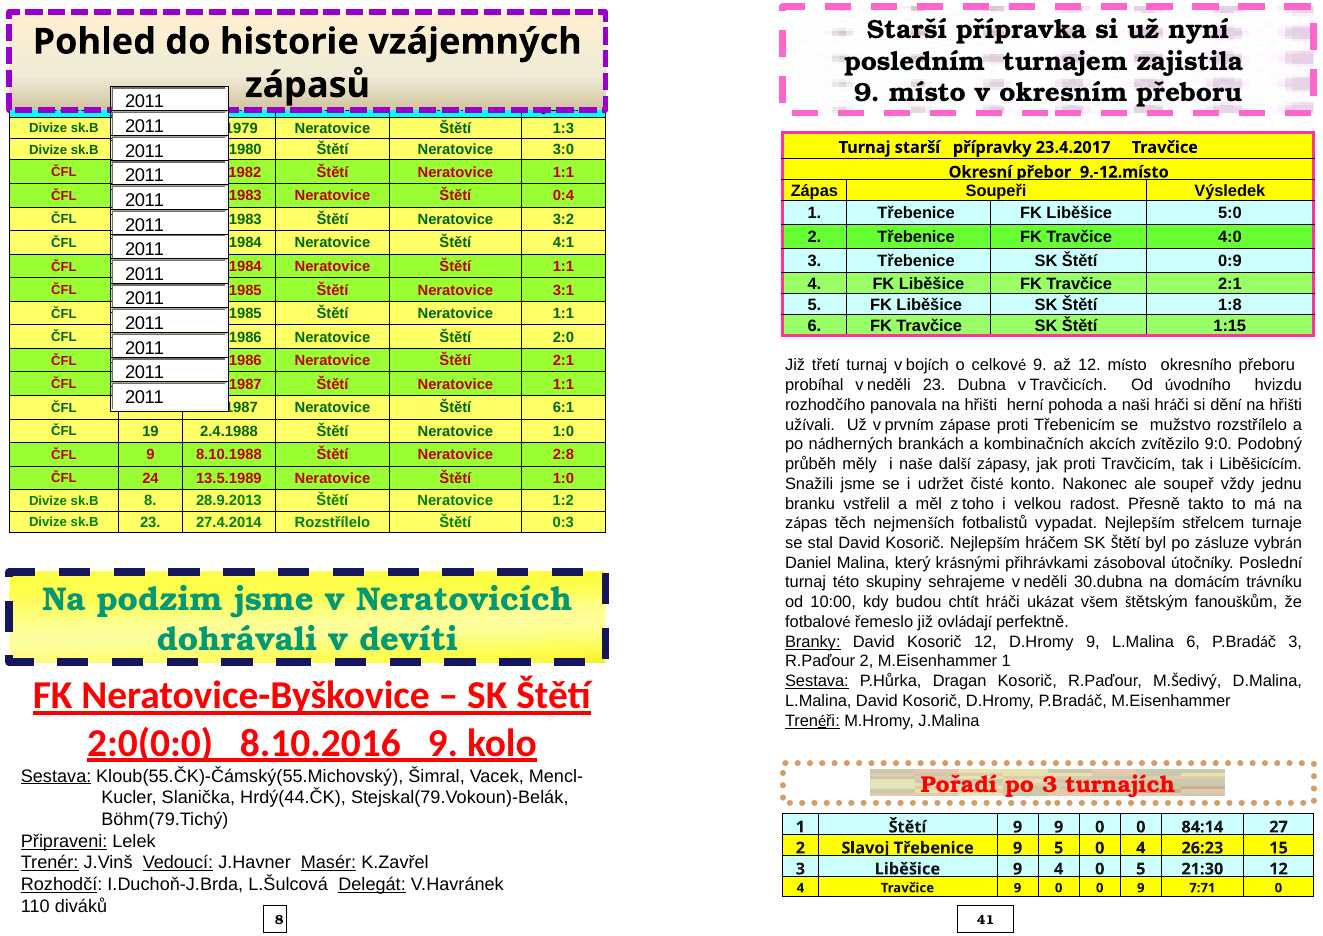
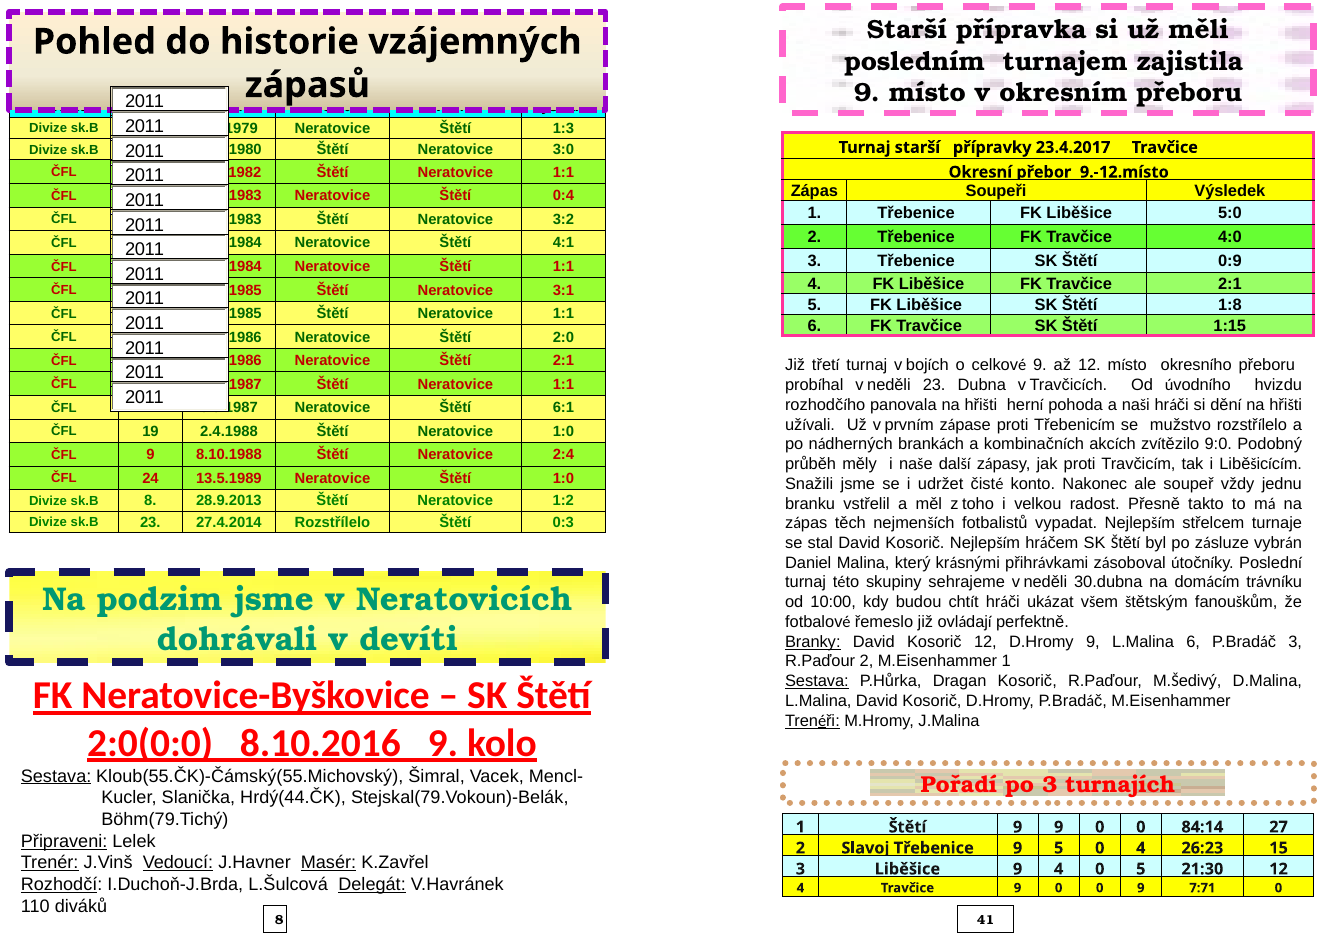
nyní: nyní -> měli
2:8: 2:8 -> 2:4
